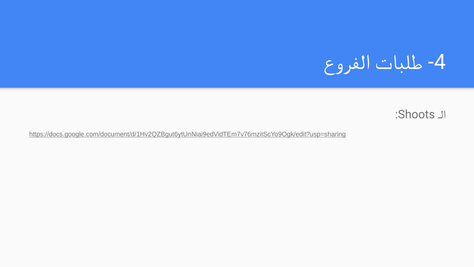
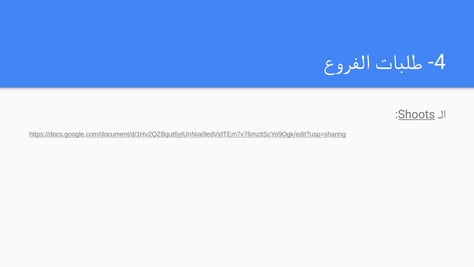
Shoots underline: none -> present
